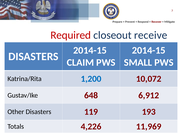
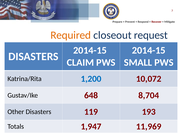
Required colour: red -> orange
receive: receive -> request
6,912: 6,912 -> 8,704
4,226: 4,226 -> 1,947
